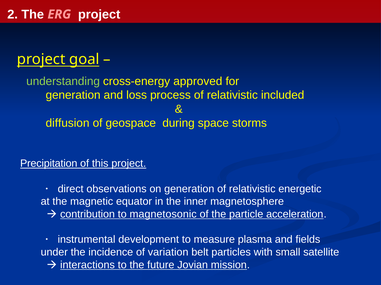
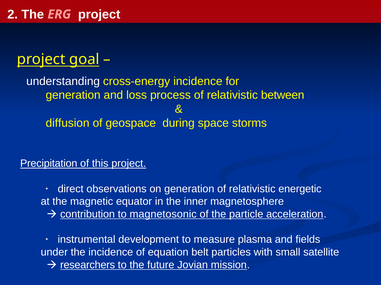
understanding colour: light green -> white
cross-energy approved: approved -> incidence
included: included -> between
variation: variation -> equation
interactions: interactions -> researchers
